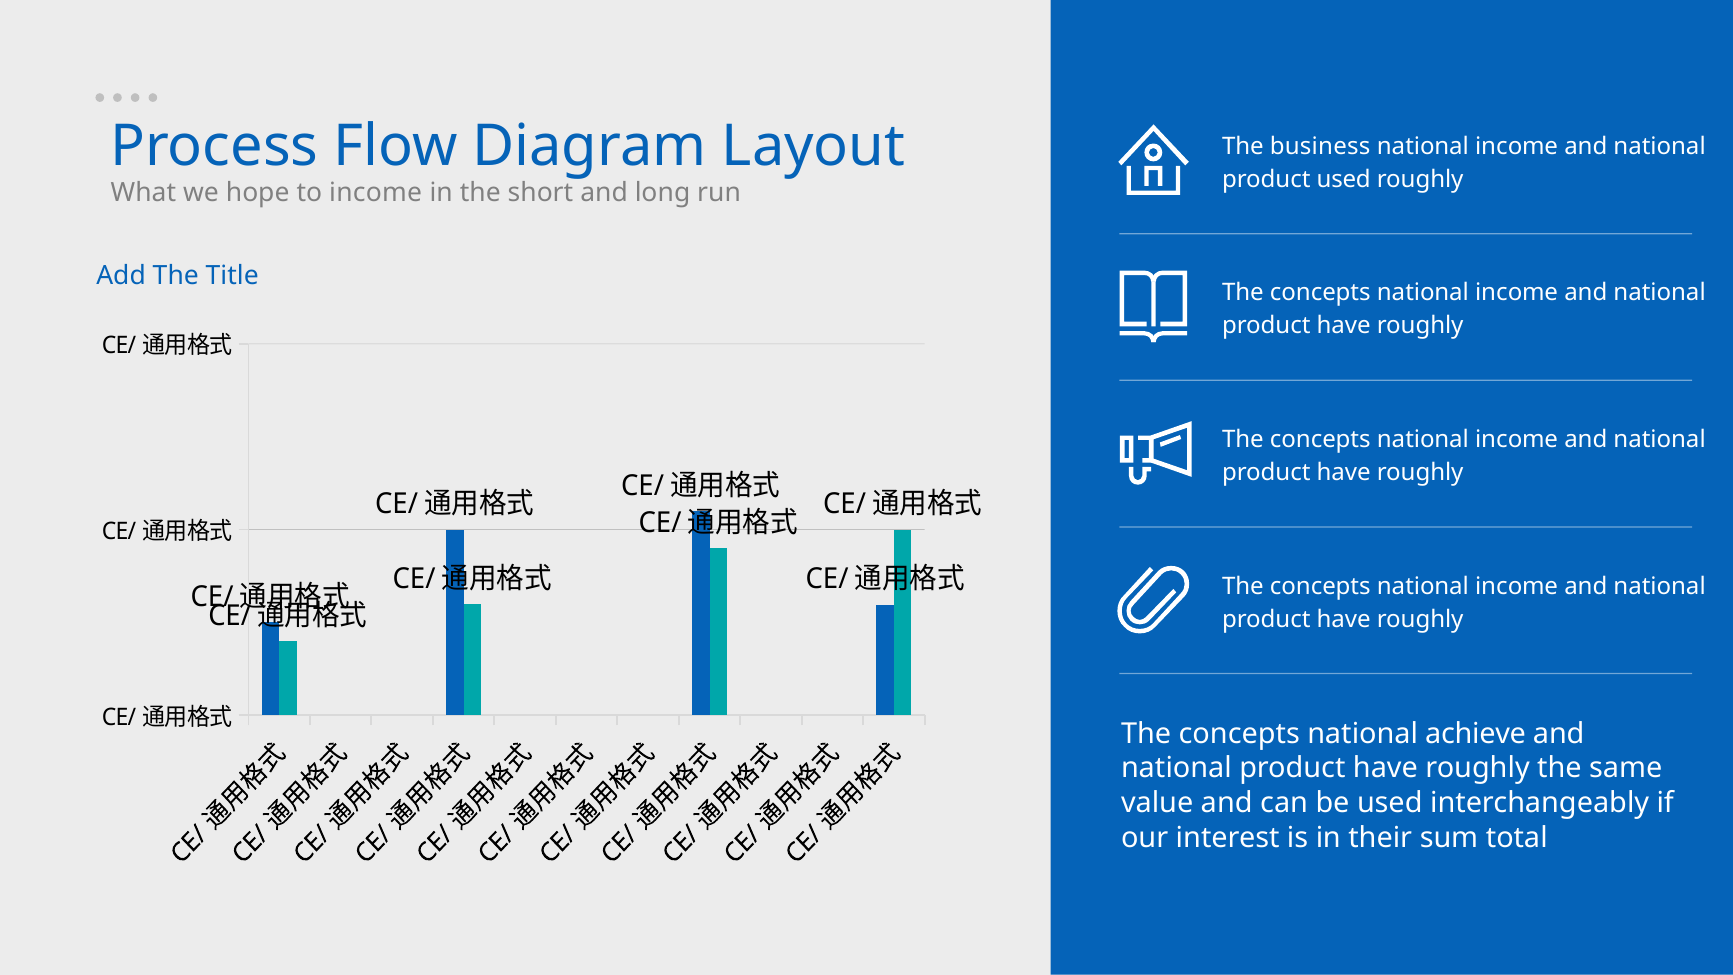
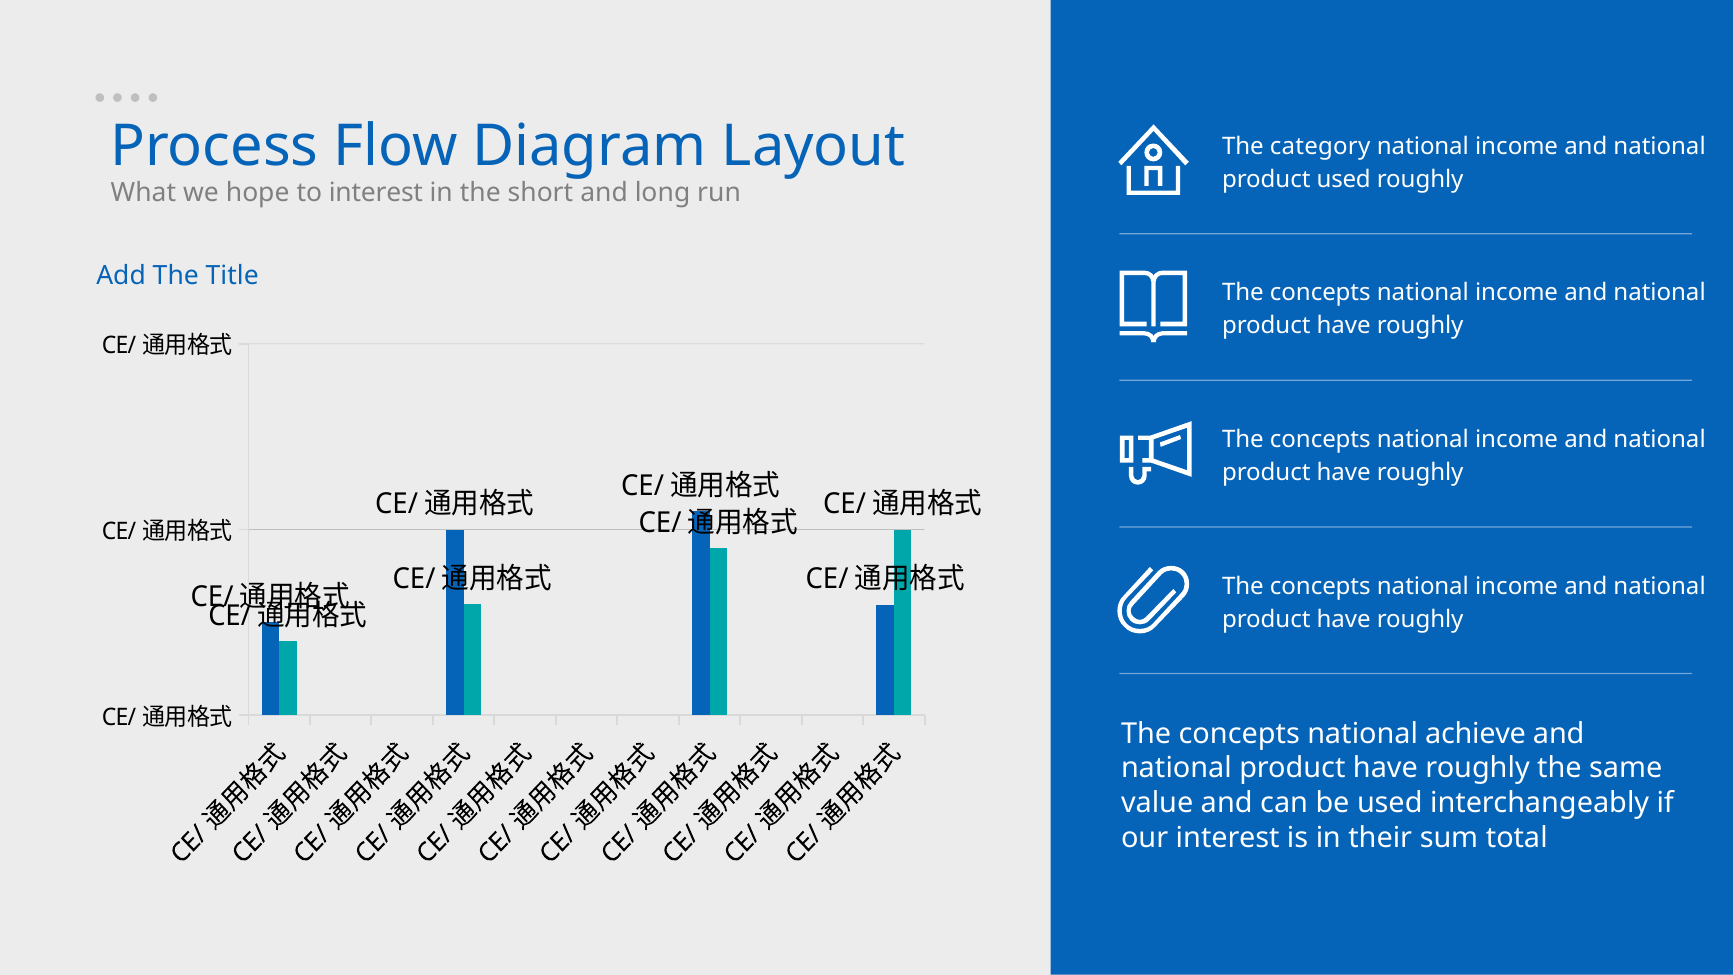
business: business -> category
to income: income -> interest
